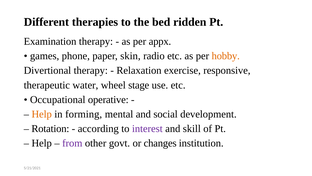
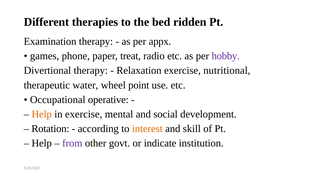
skin: skin -> treat
hobby colour: orange -> purple
responsive: responsive -> nutritional
stage: stage -> point
in forming: forming -> exercise
interest colour: purple -> orange
changes: changes -> indicate
